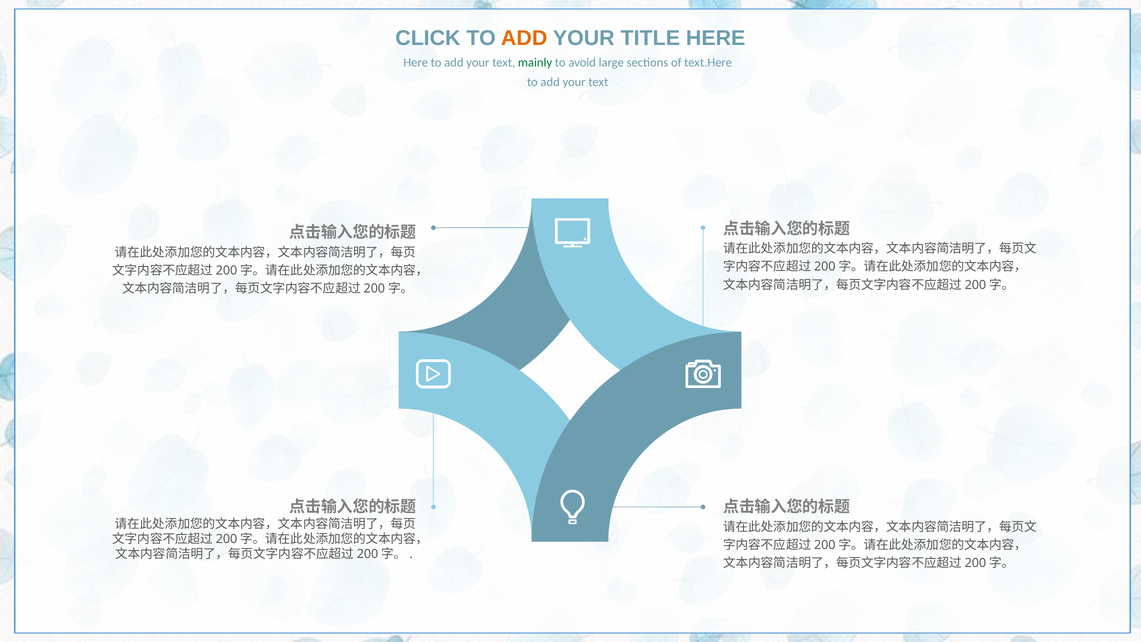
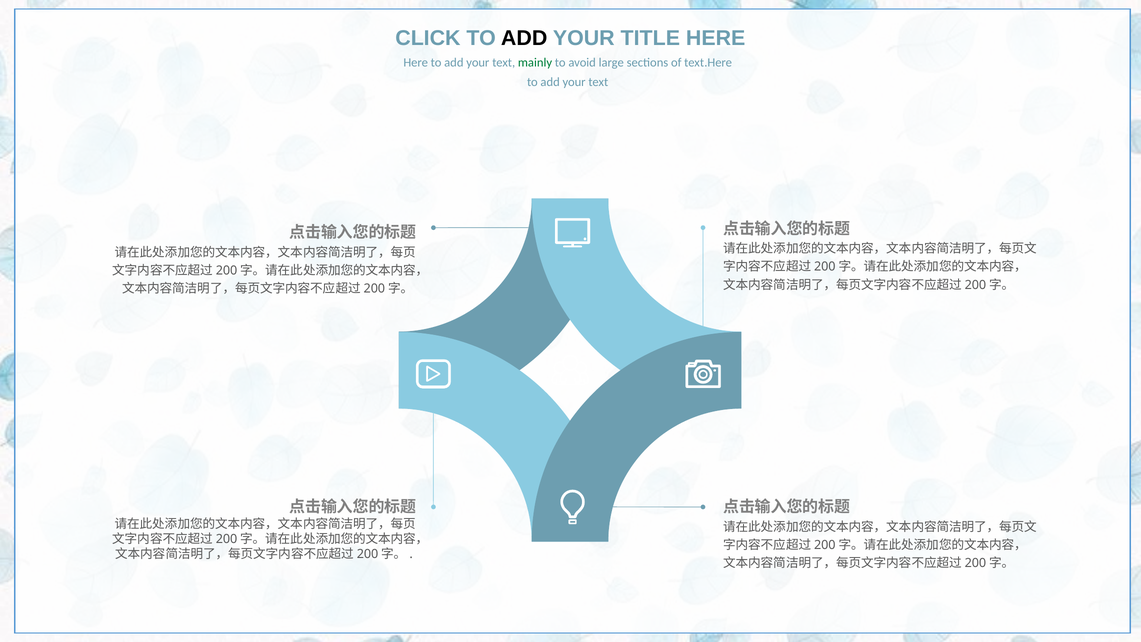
ADD at (524, 38) colour: orange -> black
